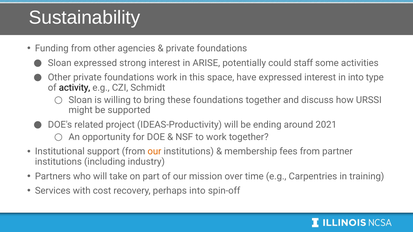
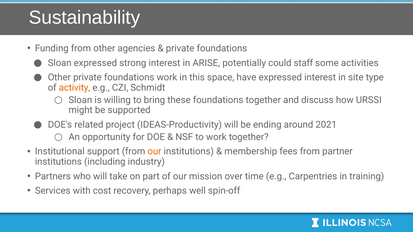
in into: into -> site
activity colour: black -> orange
perhaps into: into -> well
